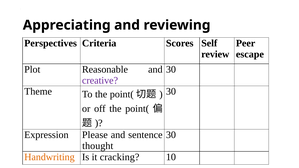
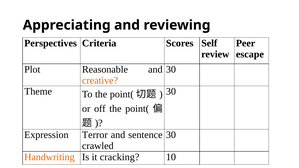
creative colour: purple -> orange
Please: Please -> Terror
thought: thought -> crawled
